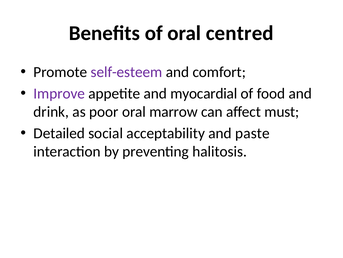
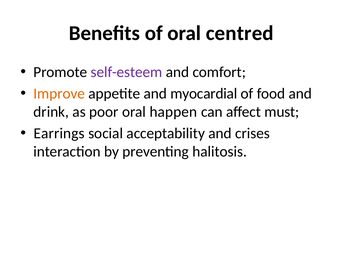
Improve colour: purple -> orange
marrow: marrow -> happen
Detailed: Detailed -> Earrings
paste: paste -> crises
